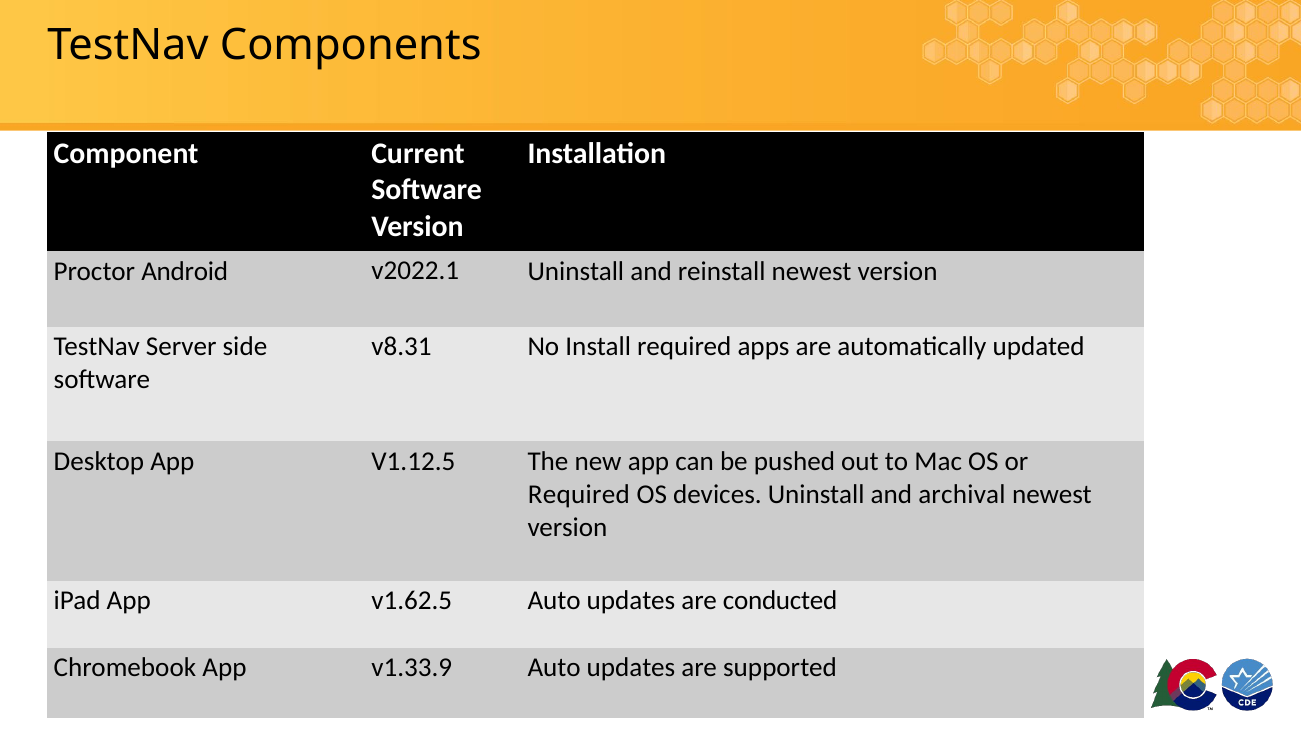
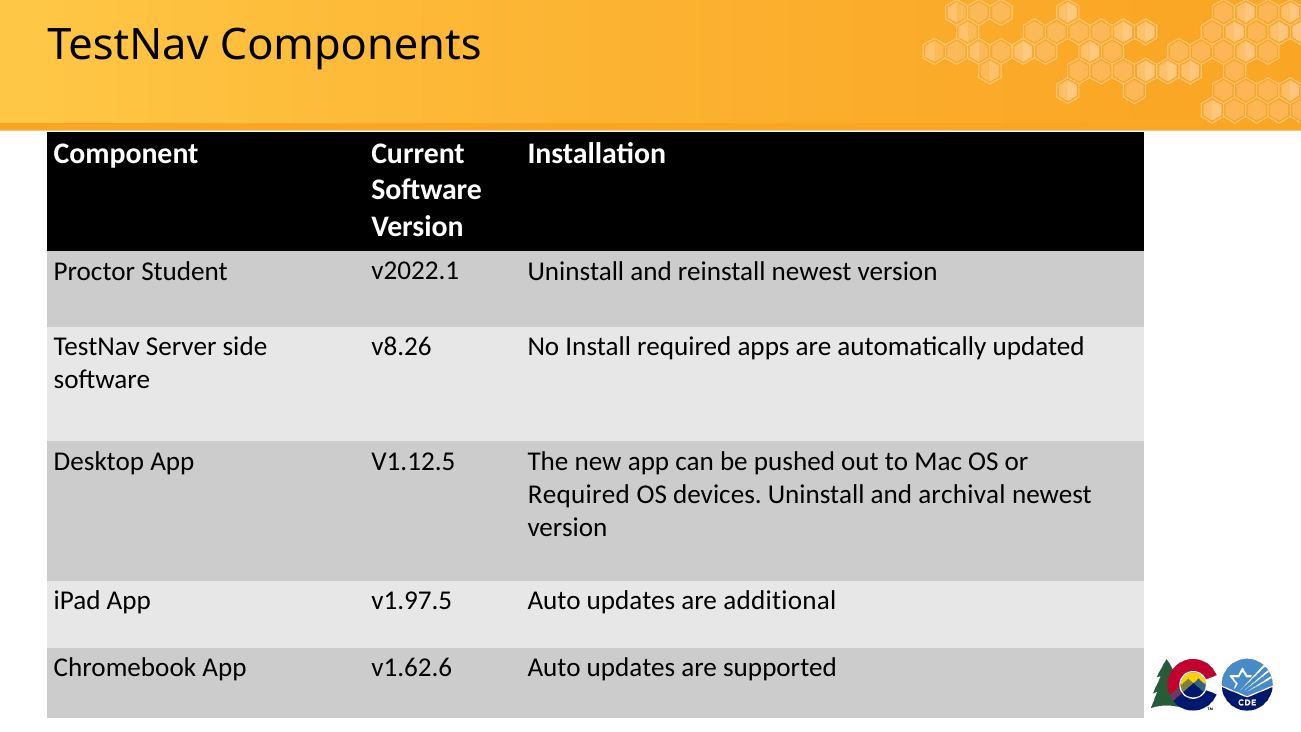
Android: Android -> Student
v8.31: v8.31 -> v8.26
v1.62.5: v1.62.5 -> v1.97.5
conducted: conducted -> additional
v1.33.9: v1.33.9 -> v1.62.6
